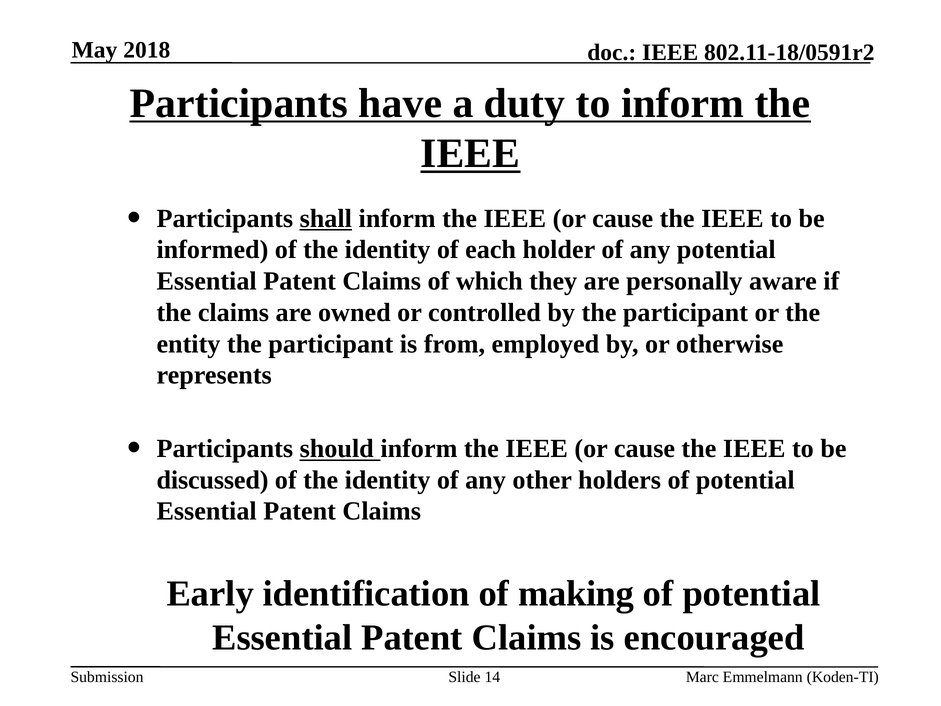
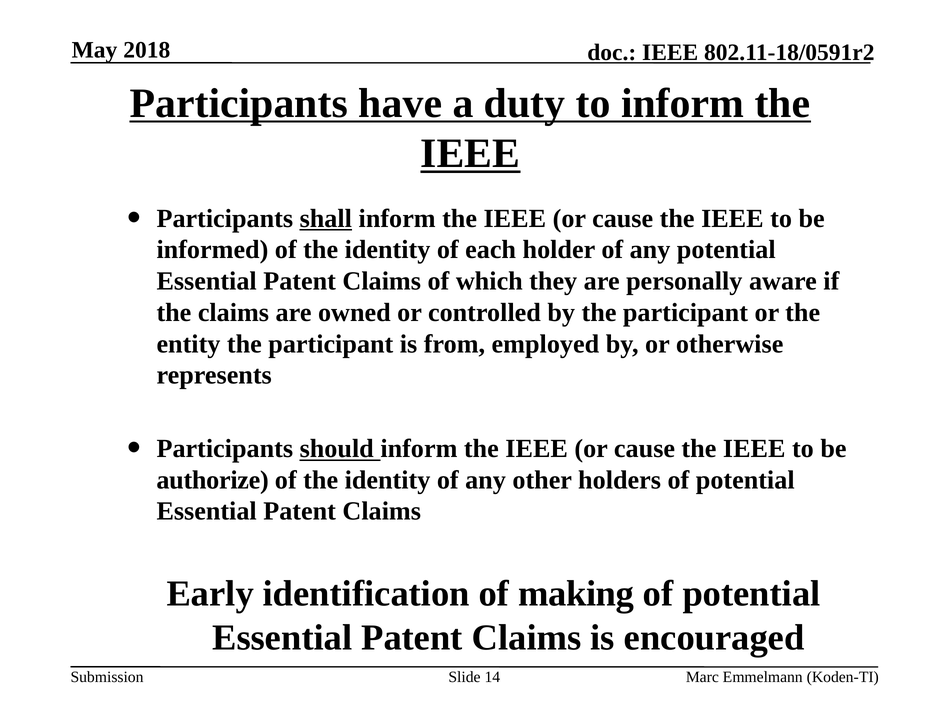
discussed: discussed -> authorize
